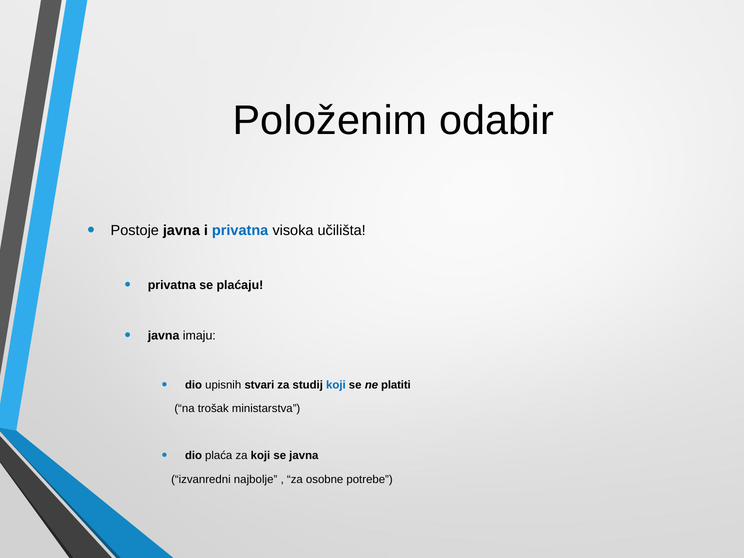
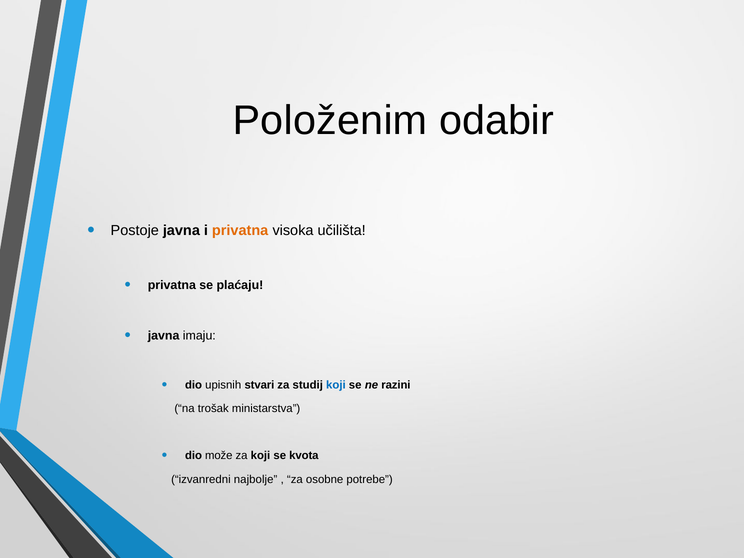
privatna at (240, 230) colour: blue -> orange
platiti: platiti -> razini
plaća: plaća -> može
se javna: javna -> kvota
